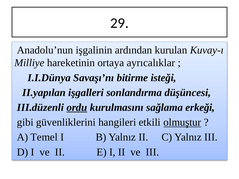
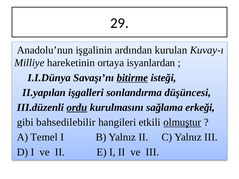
ayrıcalıklar: ayrıcalıklar -> isyanlardan
bitirme underline: none -> present
güvenliklerini: güvenliklerini -> bahsedilebilir
